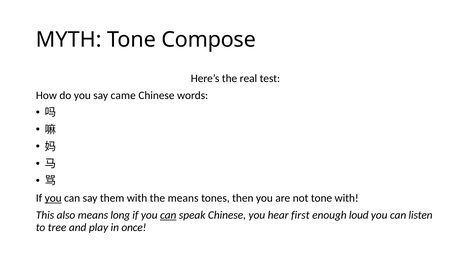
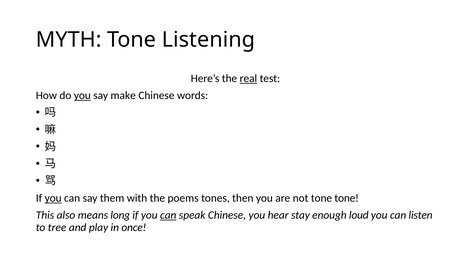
Compose: Compose -> Listening
real underline: none -> present
you at (82, 95) underline: none -> present
came: came -> make
the means: means -> poems
tone with: with -> tone
first: first -> stay
